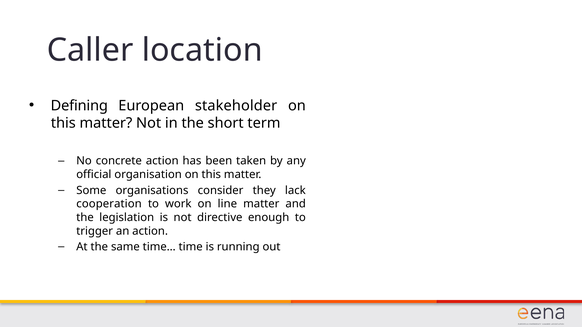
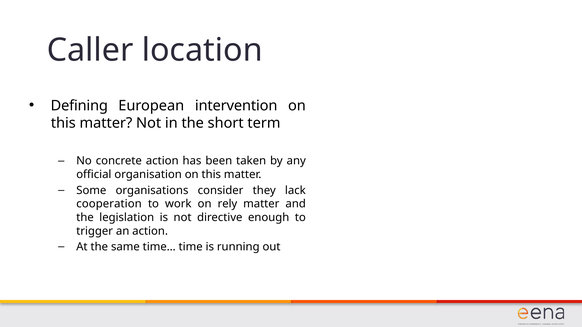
stakeholder: stakeholder -> intervention
line: line -> rely
